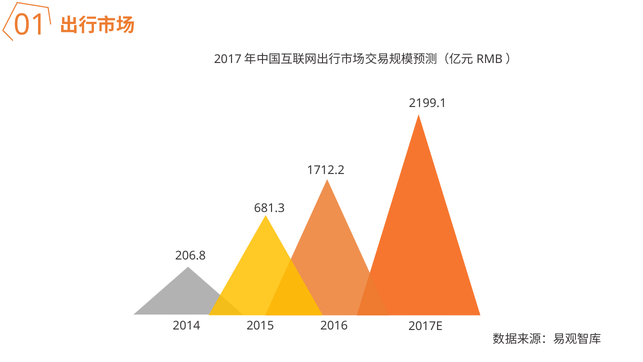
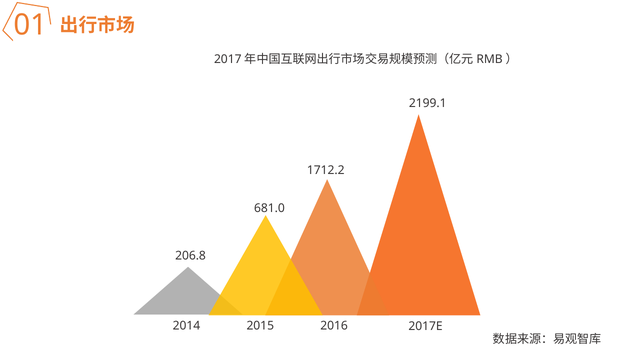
681.3: 681.3 -> 681.0
